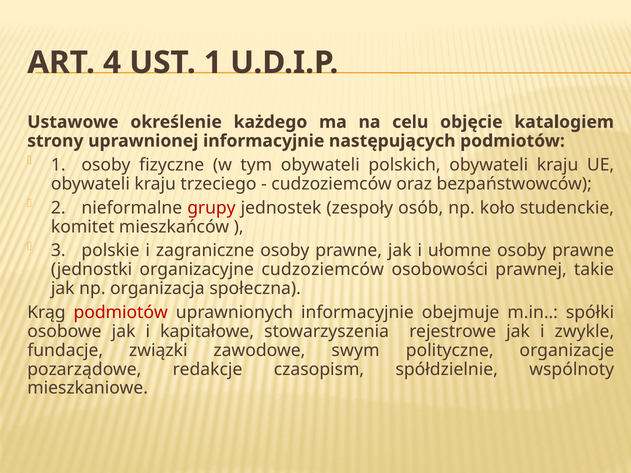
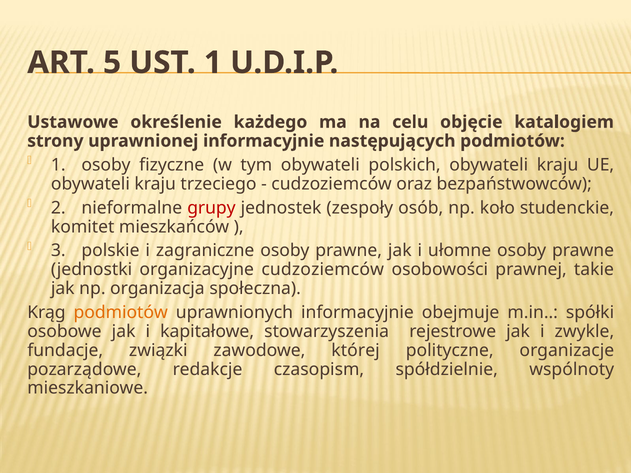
4: 4 -> 5
podmiotów at (121, 313) colour: red -> orange
swym: swym -> której
